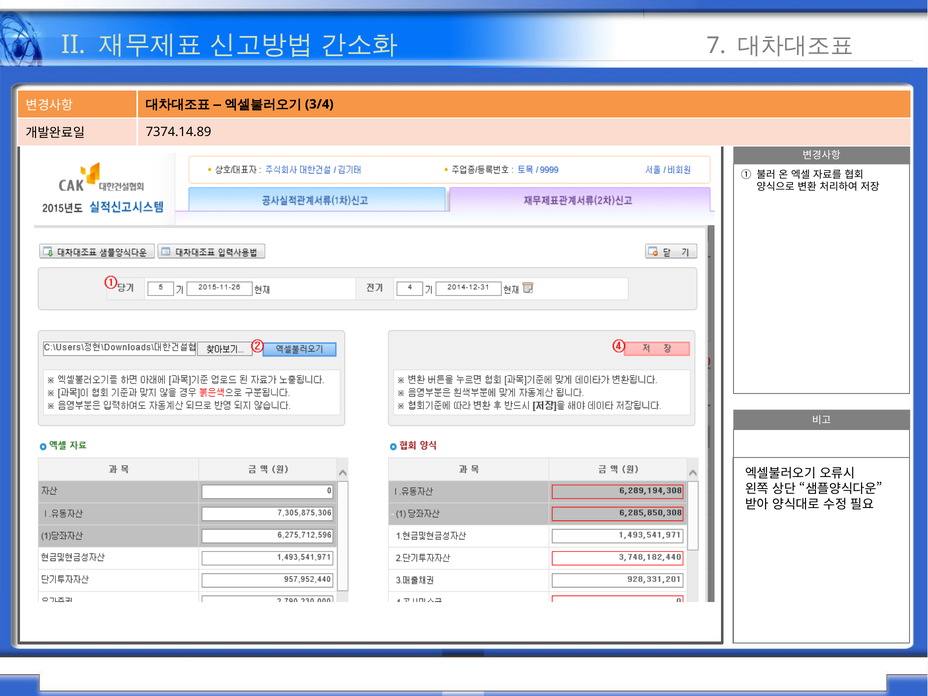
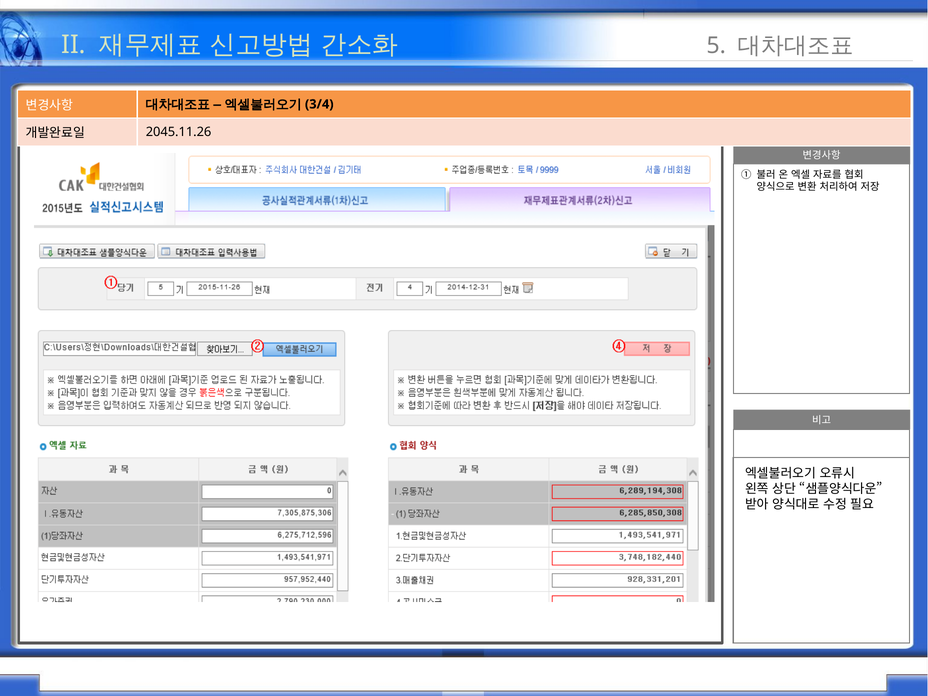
7: 7 -> 5
7374.14.89: 7374.14.89 -> 2045.11.26
